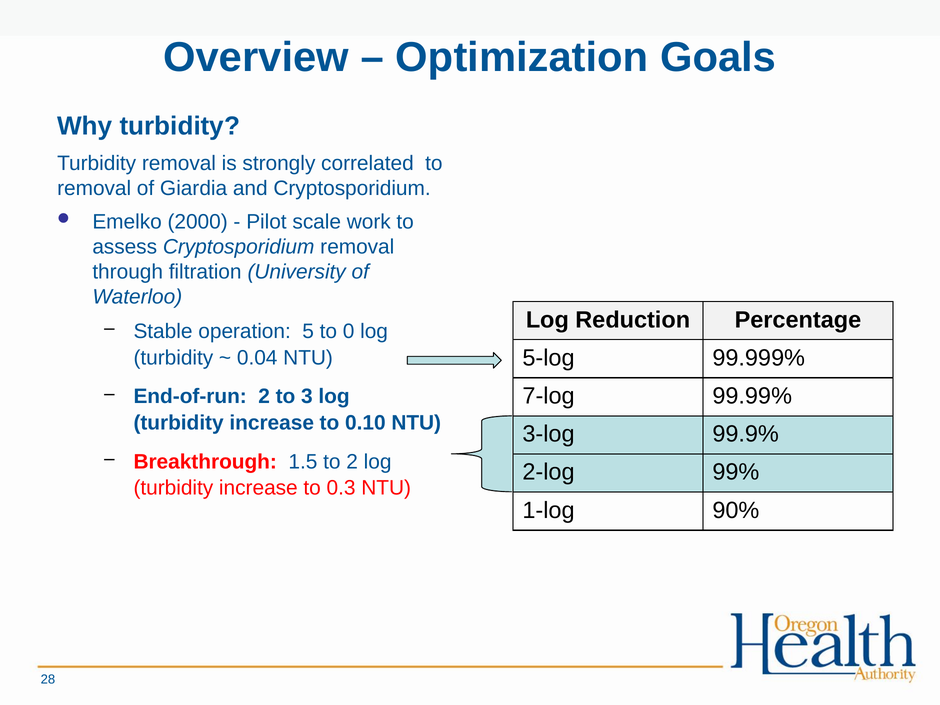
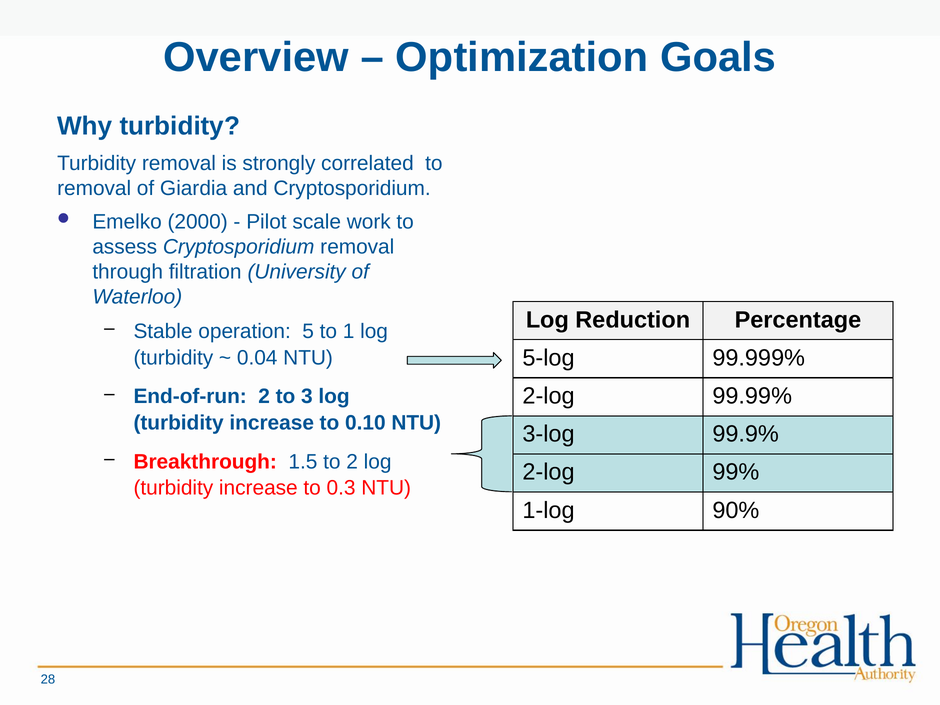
0: 0 -> 1
7-log at (549, 396): 7-log -> 2-log
